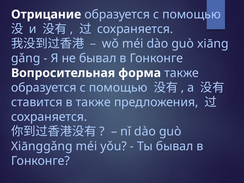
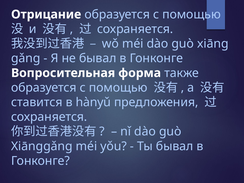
в также: также -> hànyǔ
